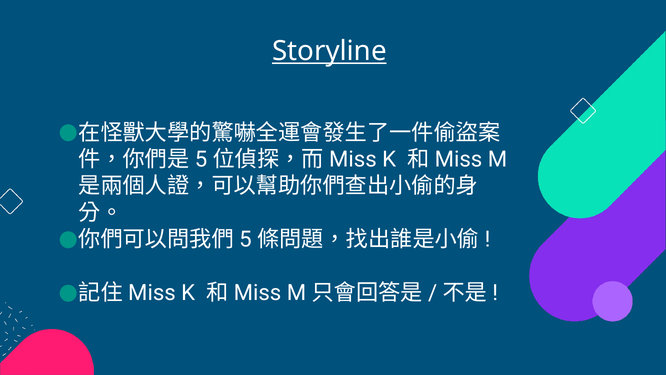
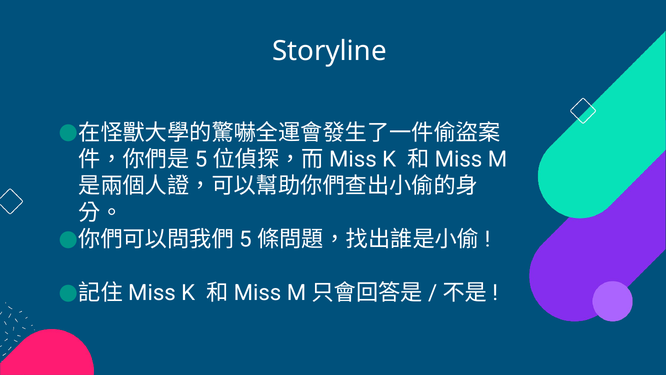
Storyline underline: present -> none
